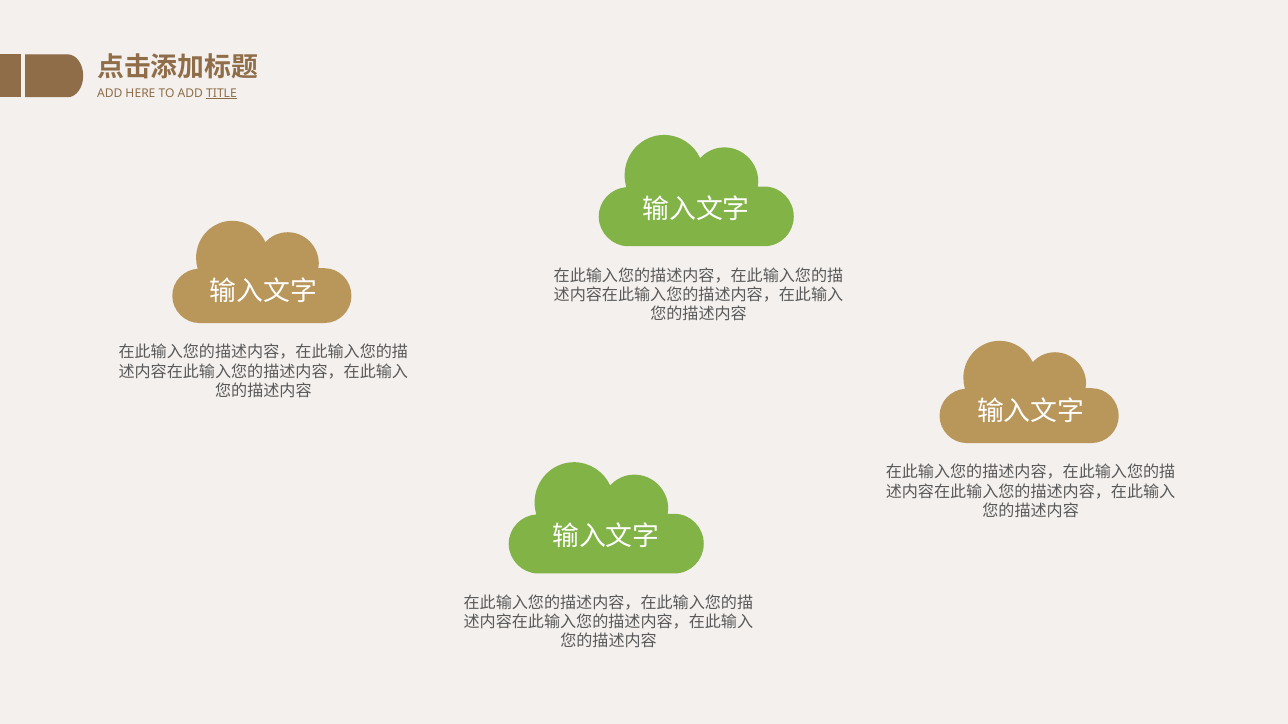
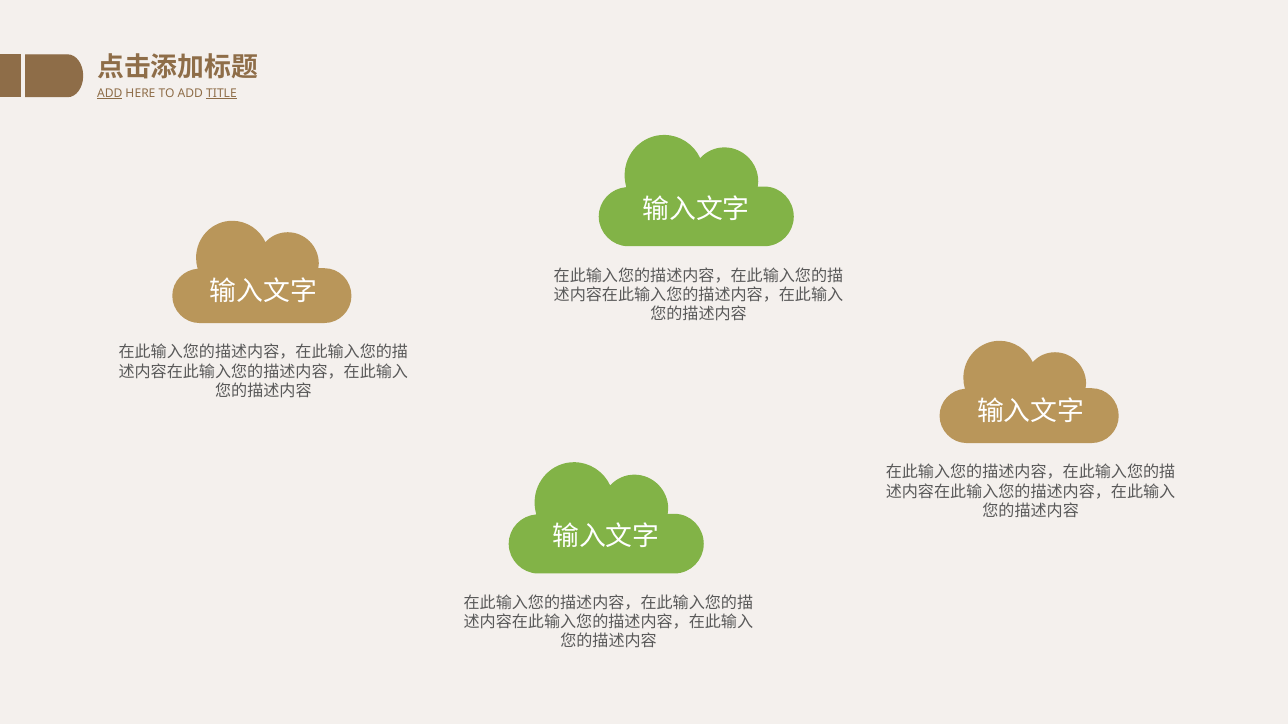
ADD at (110, 94) underline: none -> present
